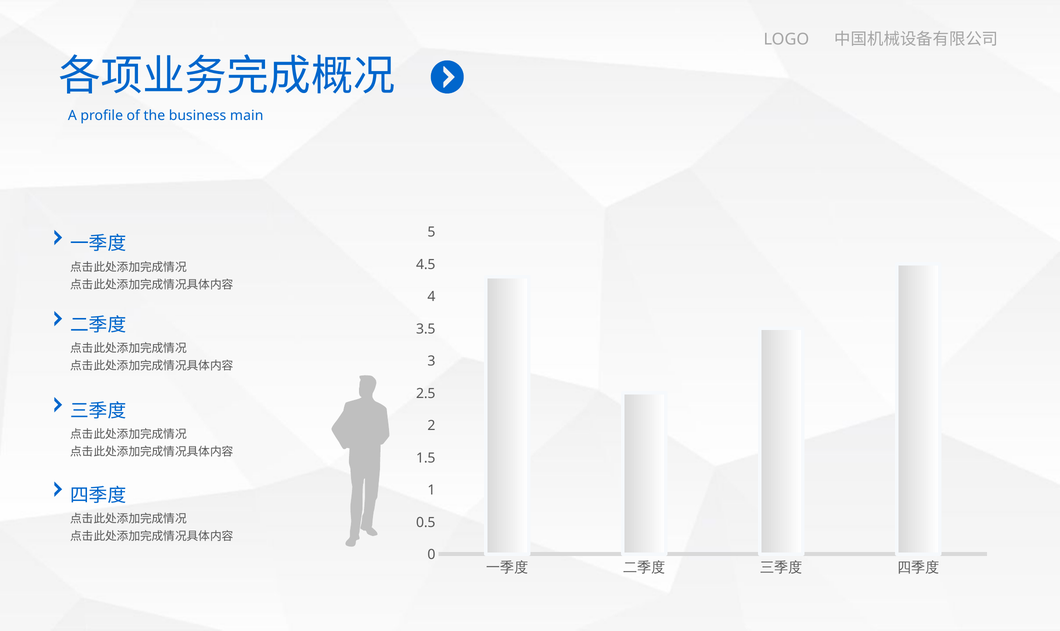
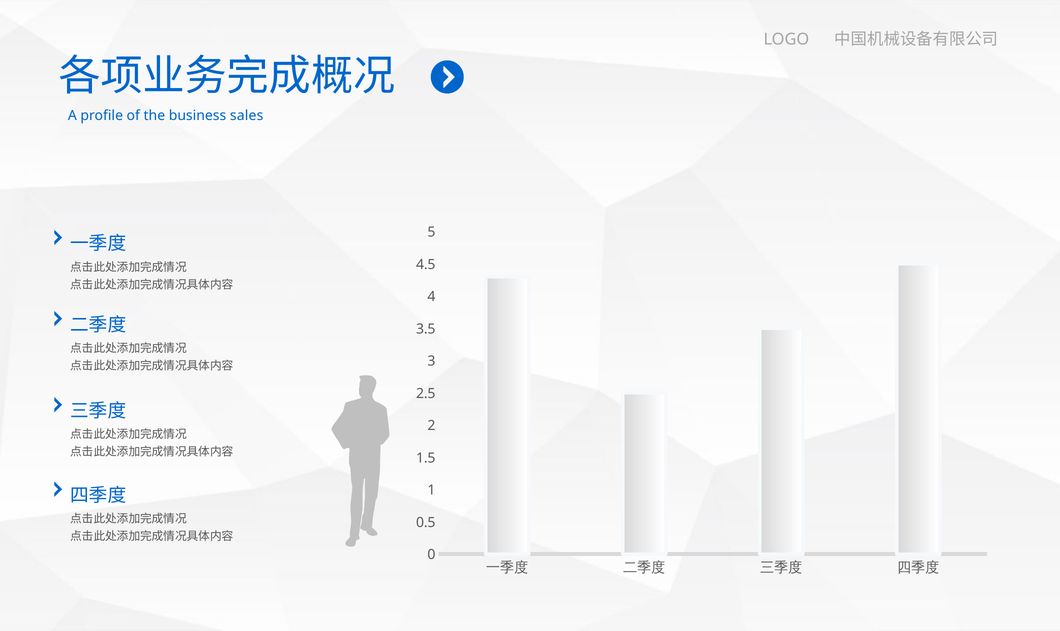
main: main -> sales
